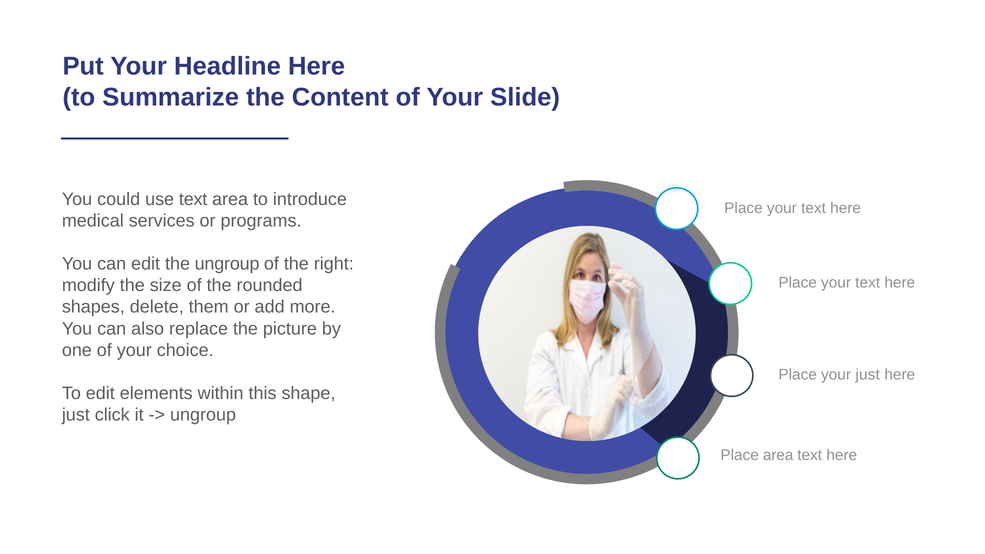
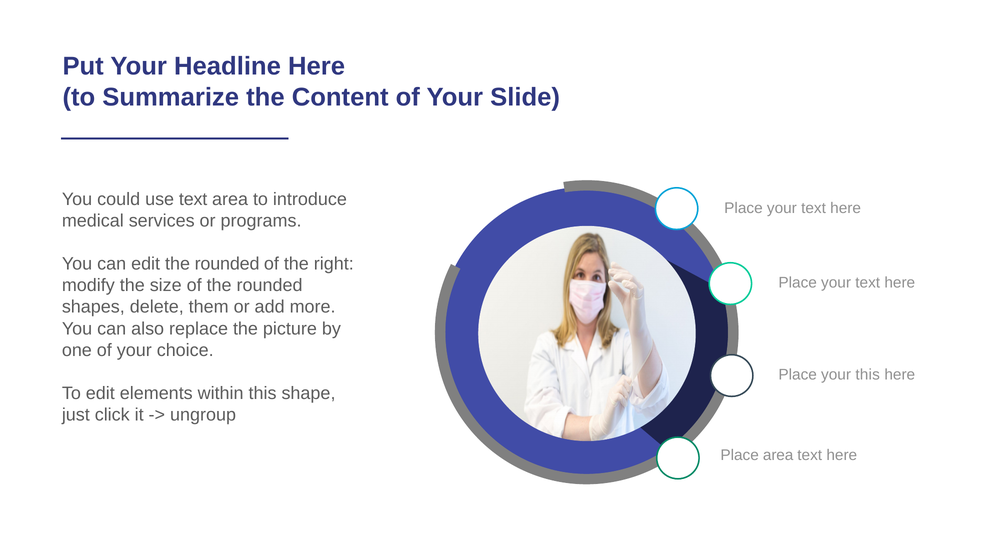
edit the ungroup: ungroup -> rounded
your just: just -> this
